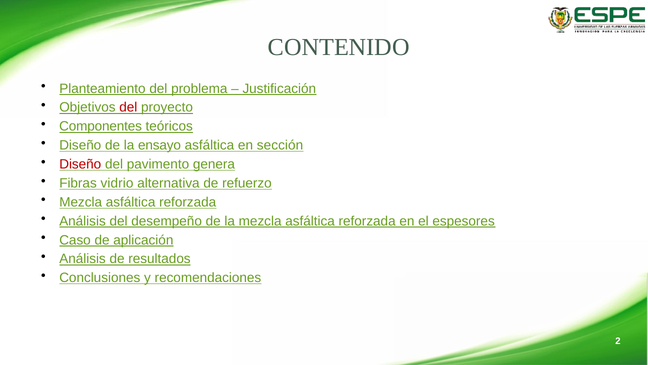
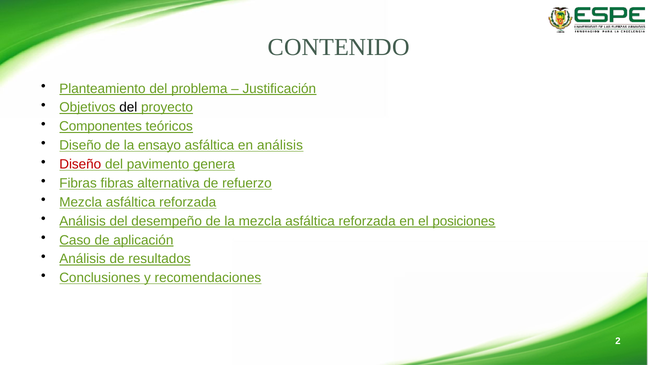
del at (128, 107) colour: red -> black
en sección: sección -> análisis
Fibras vidrio: vidrio -> fibras
espesores: espesores -> posiciones
